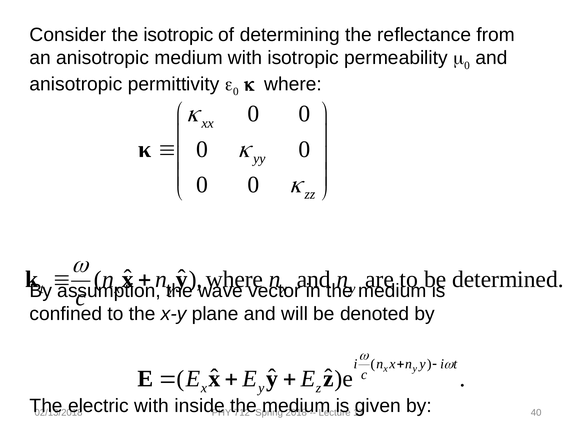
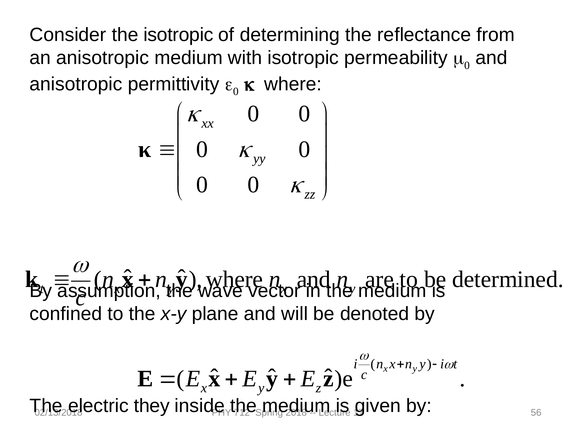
electric with: with -> they
40: 40 -> 56
